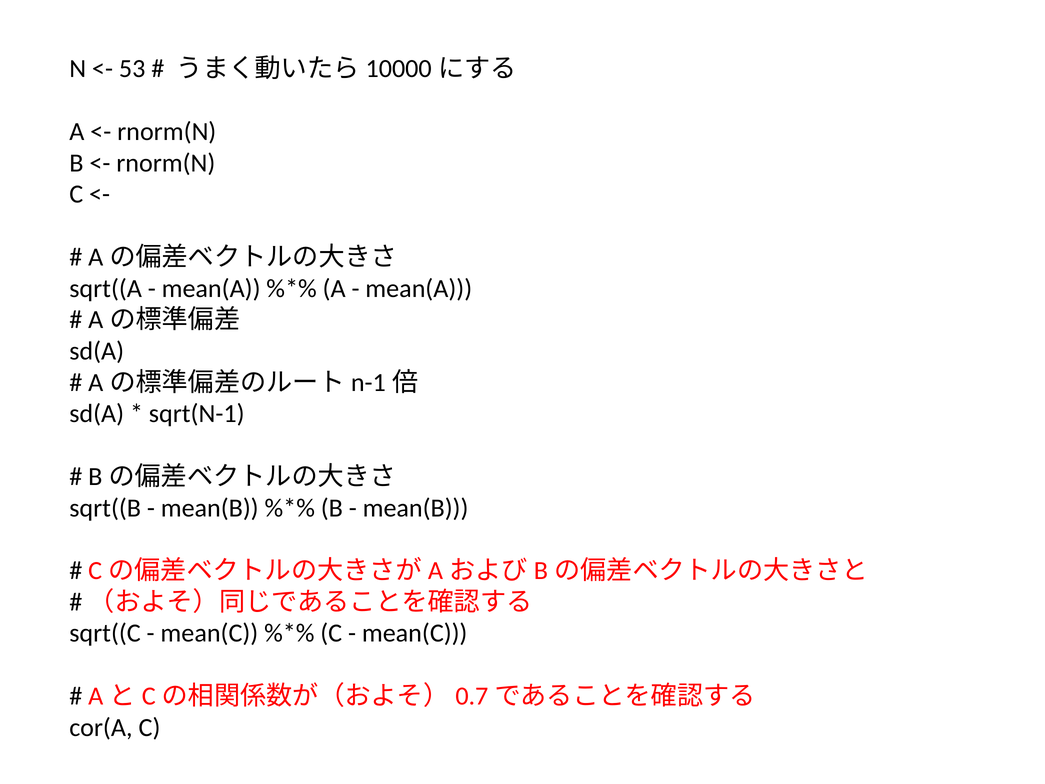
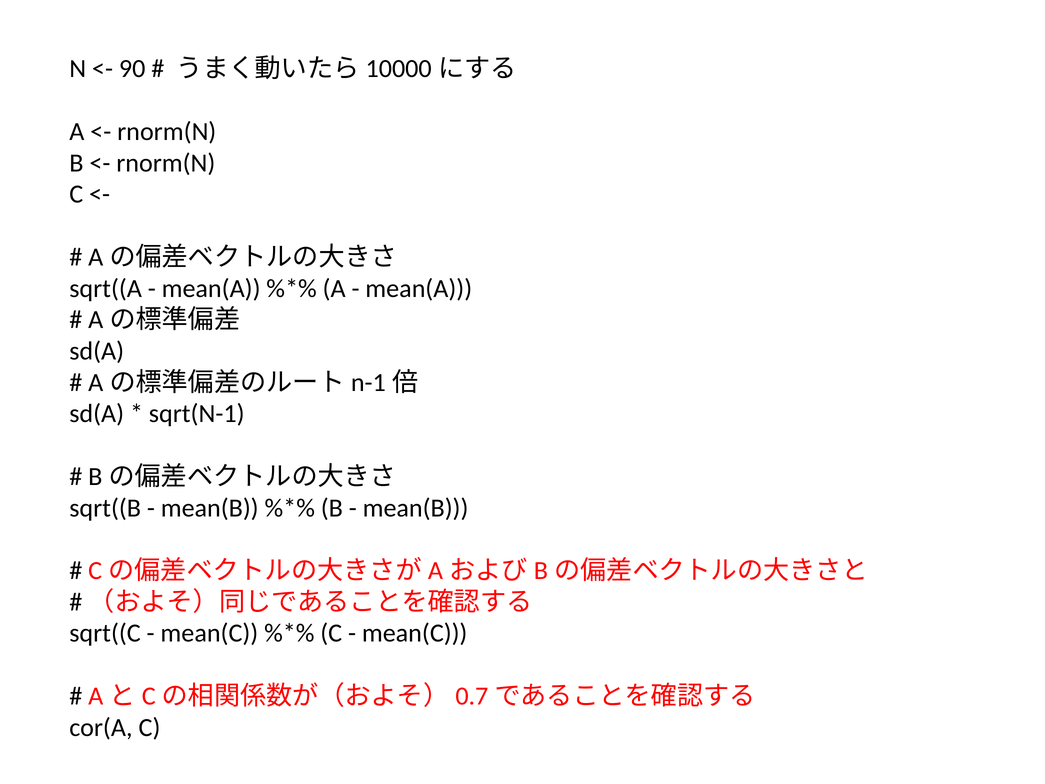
53: 53 -> 90
